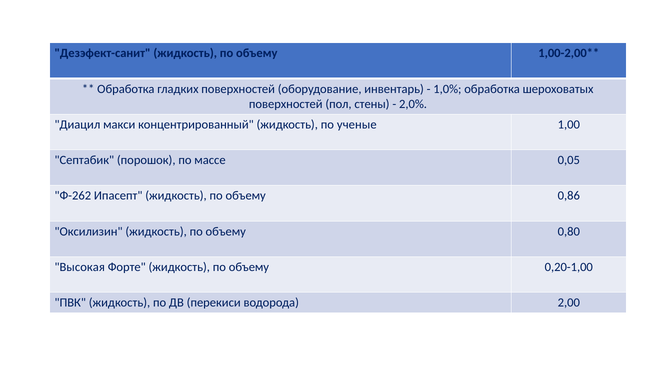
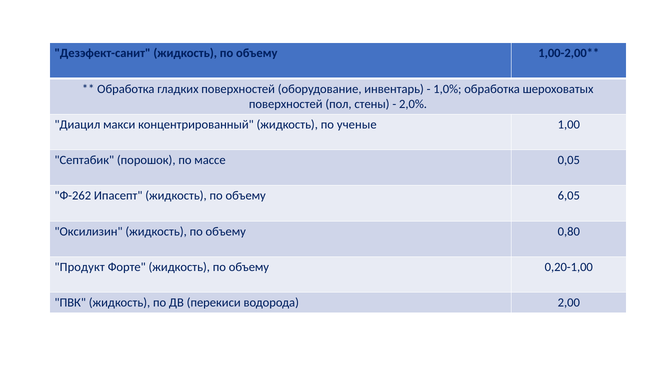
0,86: 0,86 -> 6,05
Высокая: Высокая -> Продукт
